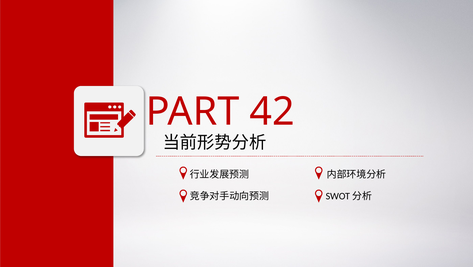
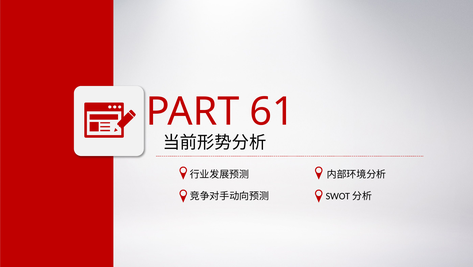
42: 42 -> 61
